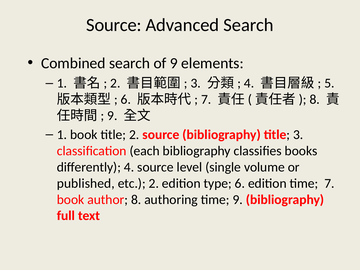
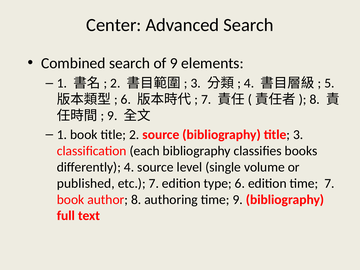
Source at (114, 25): Source -> Center
etc 2: 2 -> 7
